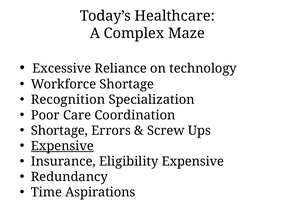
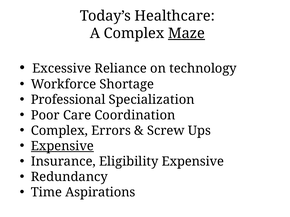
Maze underline: none -> present
Recognition: Recognition -> Professional
Shortage at (59, 131): Shortage -> Complex
